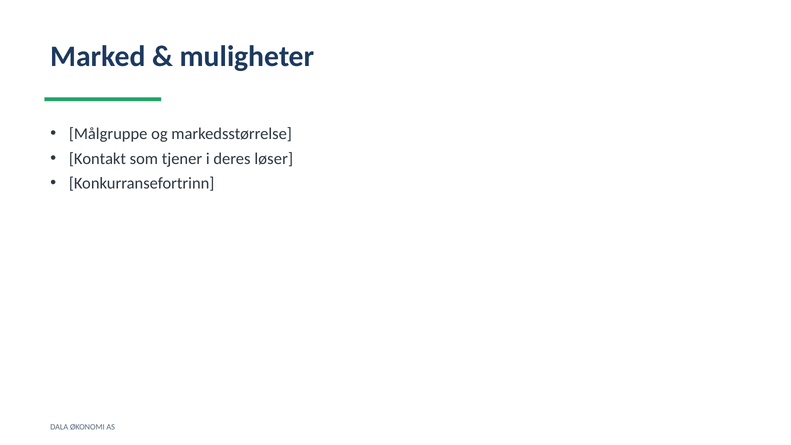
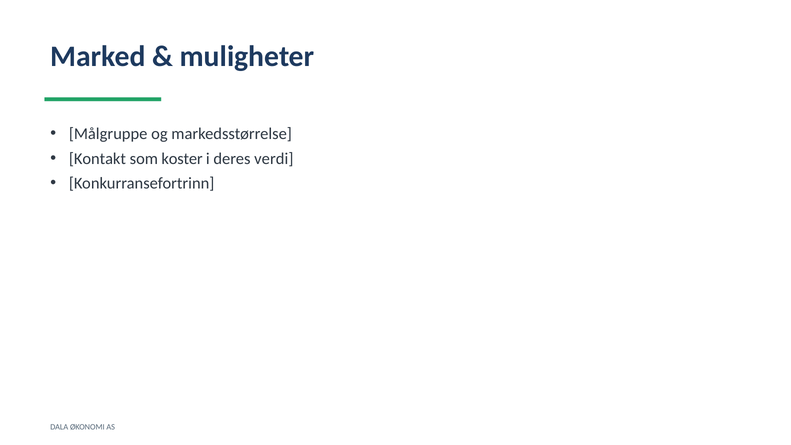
tjener: tjener -> koster
løser: løser -> verdi
